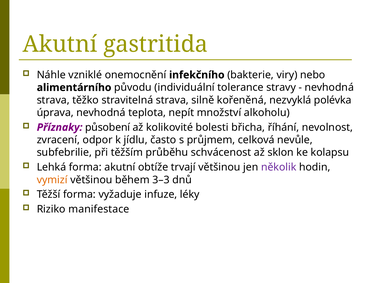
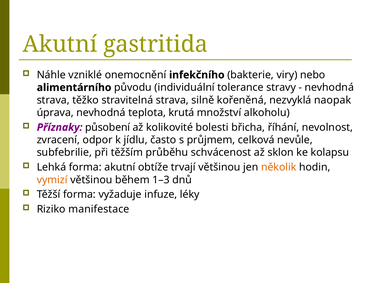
polévka: polévka -> naopak
nepít: nepít -> krutá
několik colour: purple -> orange
3–3: 3–3 -> 1–3
